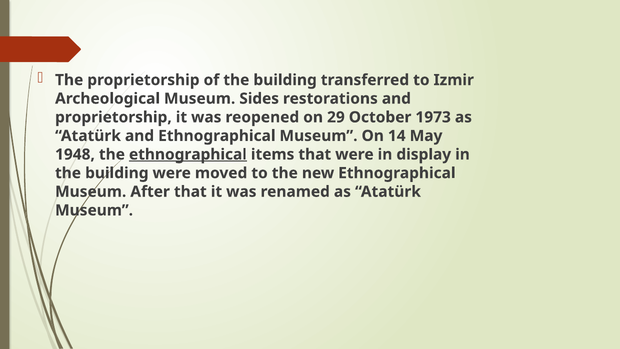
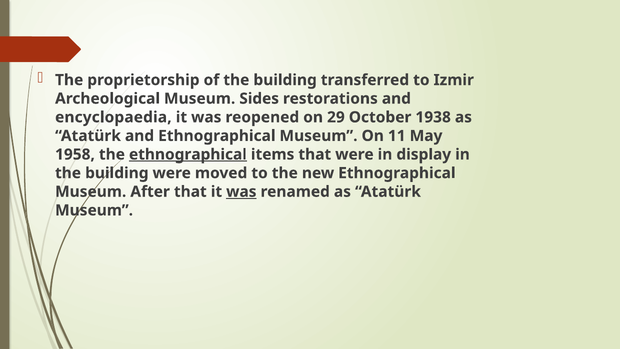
proprietorship at (113, 117): proprietorship -> encyclopaedia
1973: 1973 -> 1938
14: 14 -> 11
1948: 1948 -> 1958
was at (241, 192) underline: none -> present
